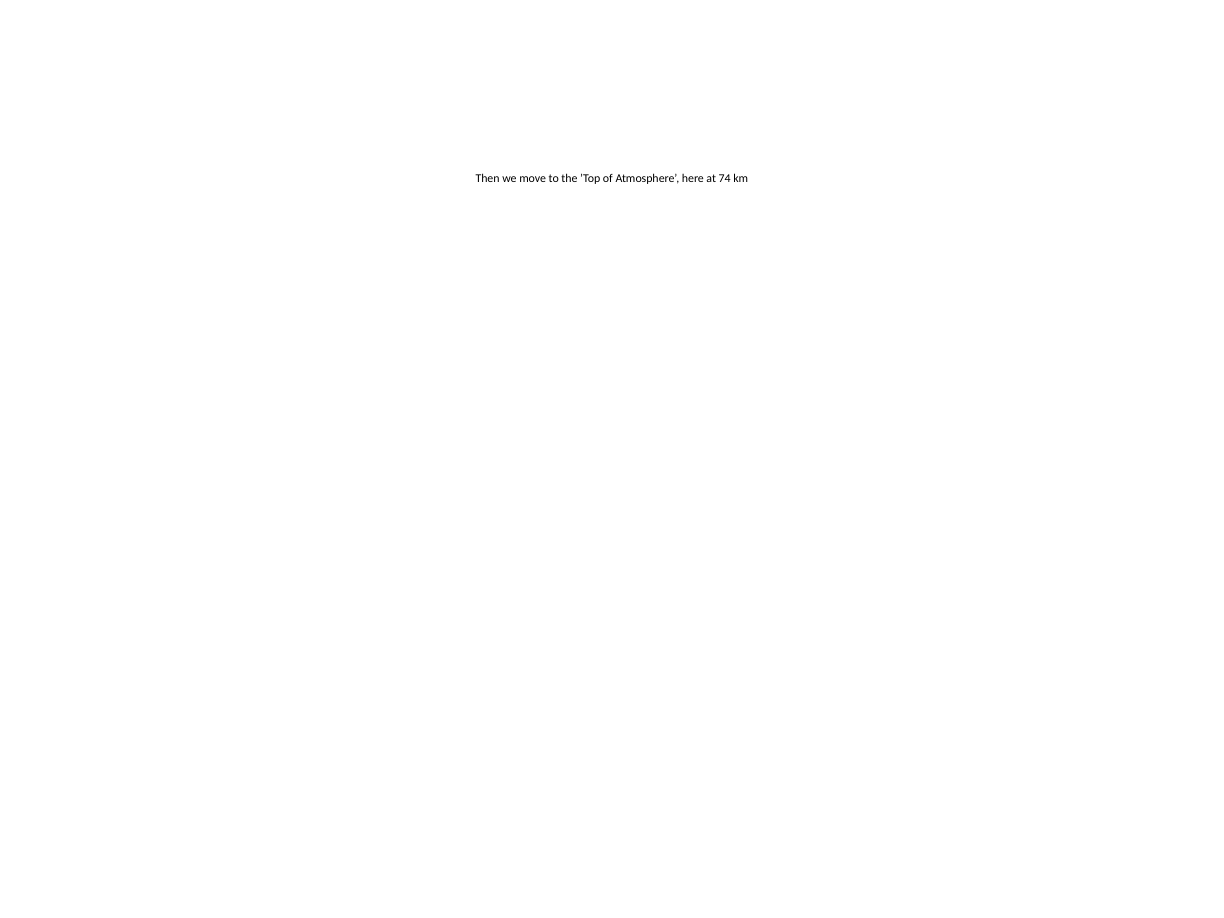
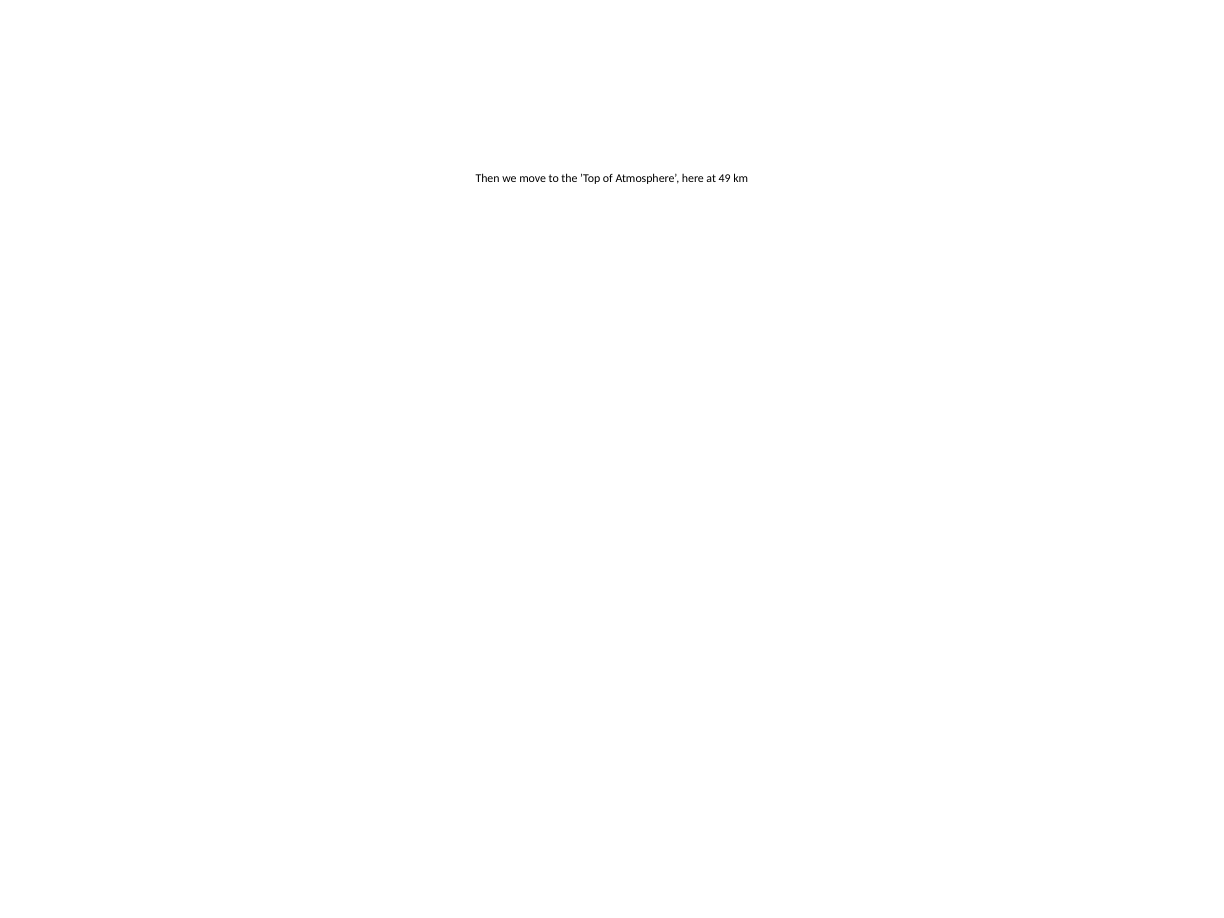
74: 74 -> 49
